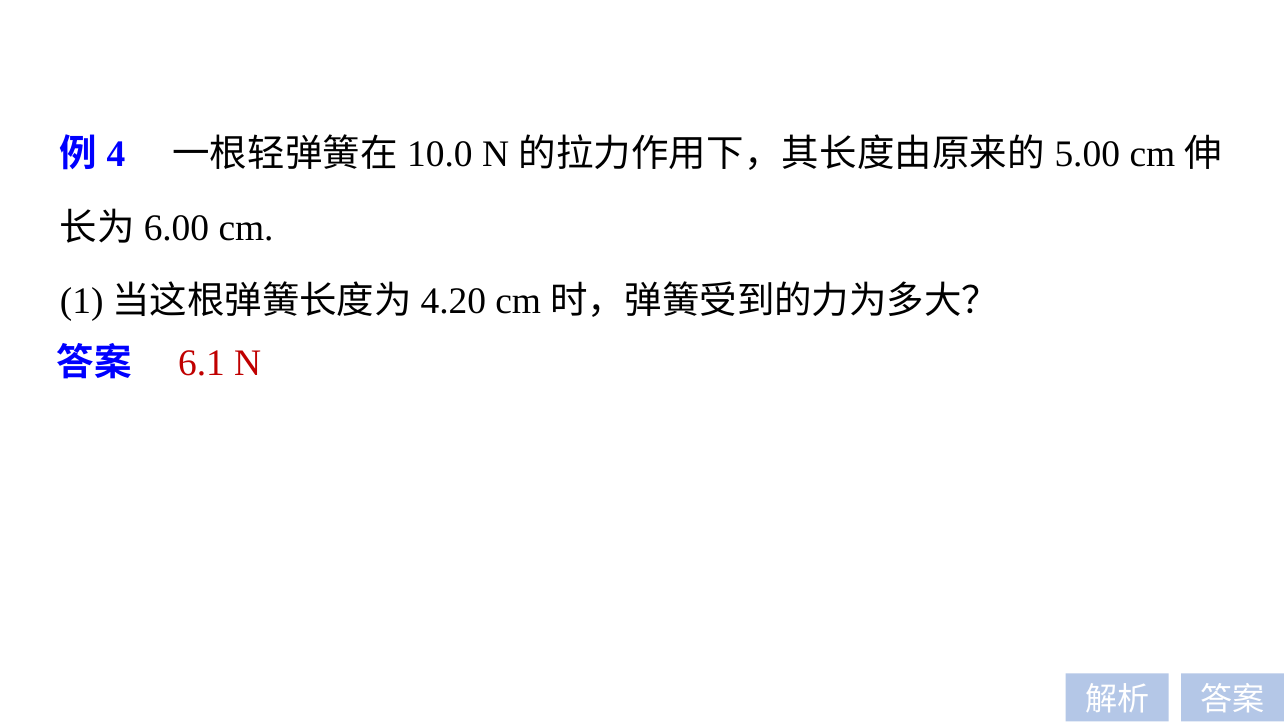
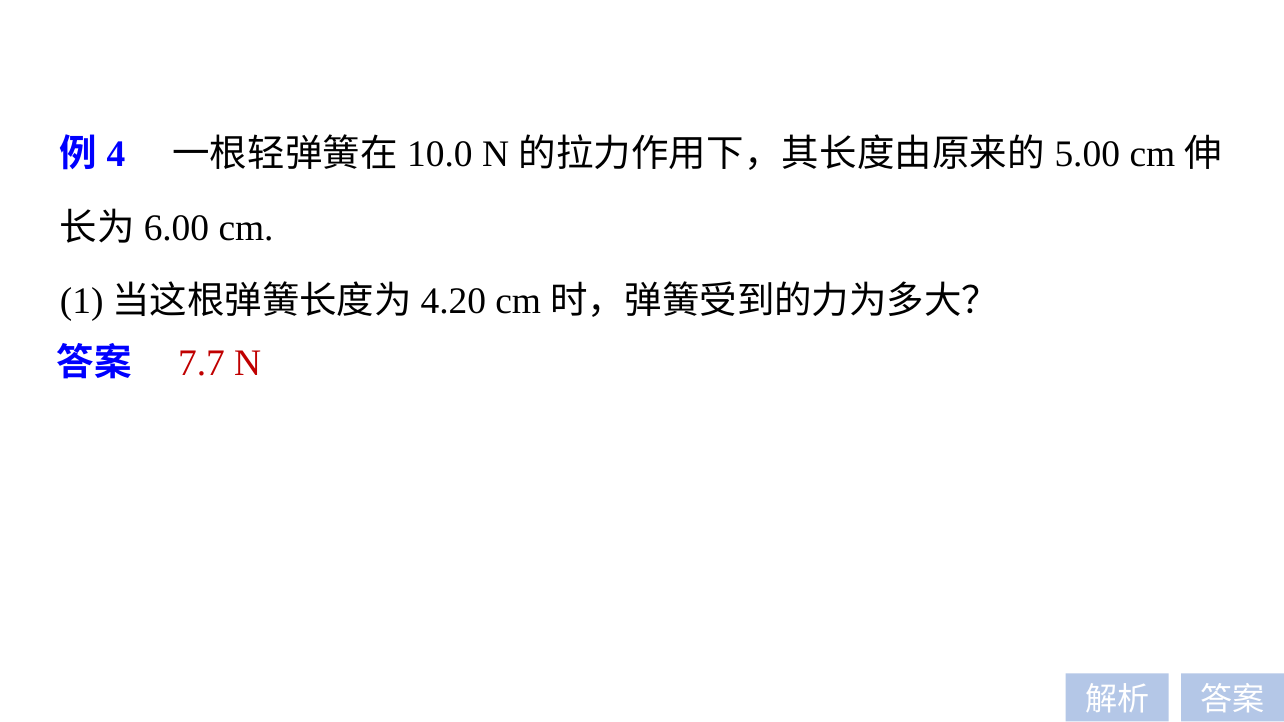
6.1: 6.1 -> 7.7
